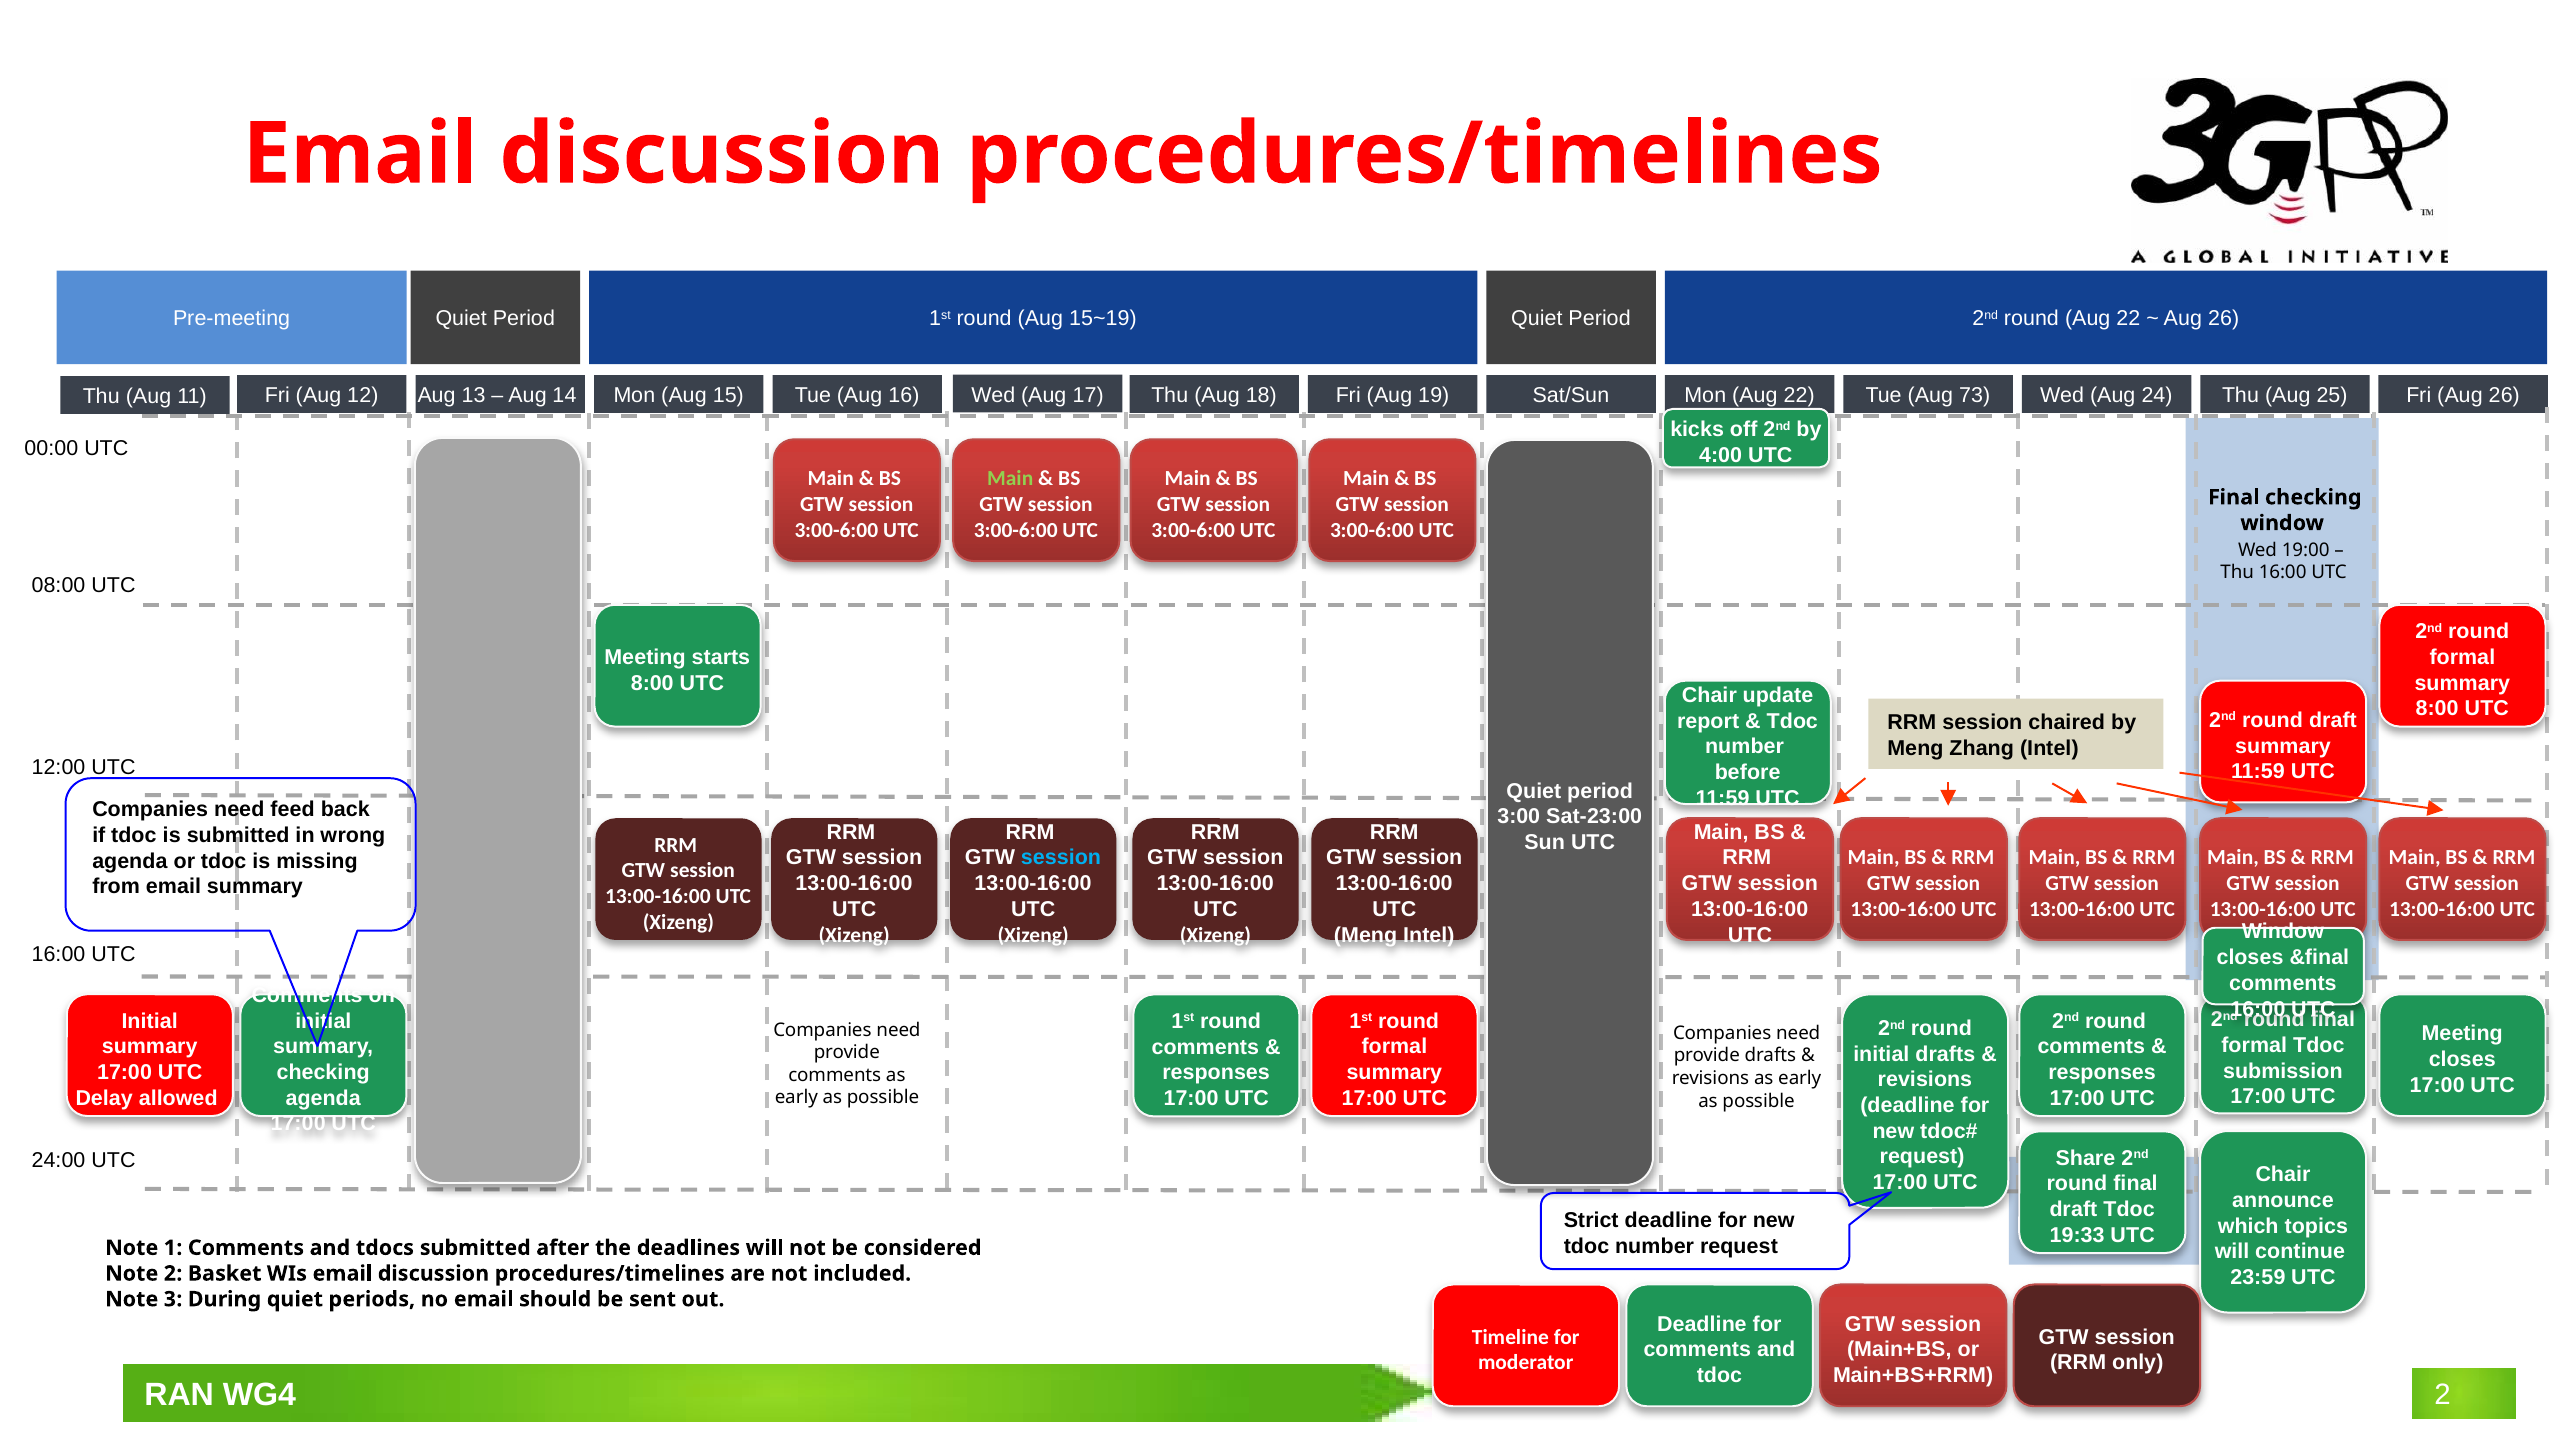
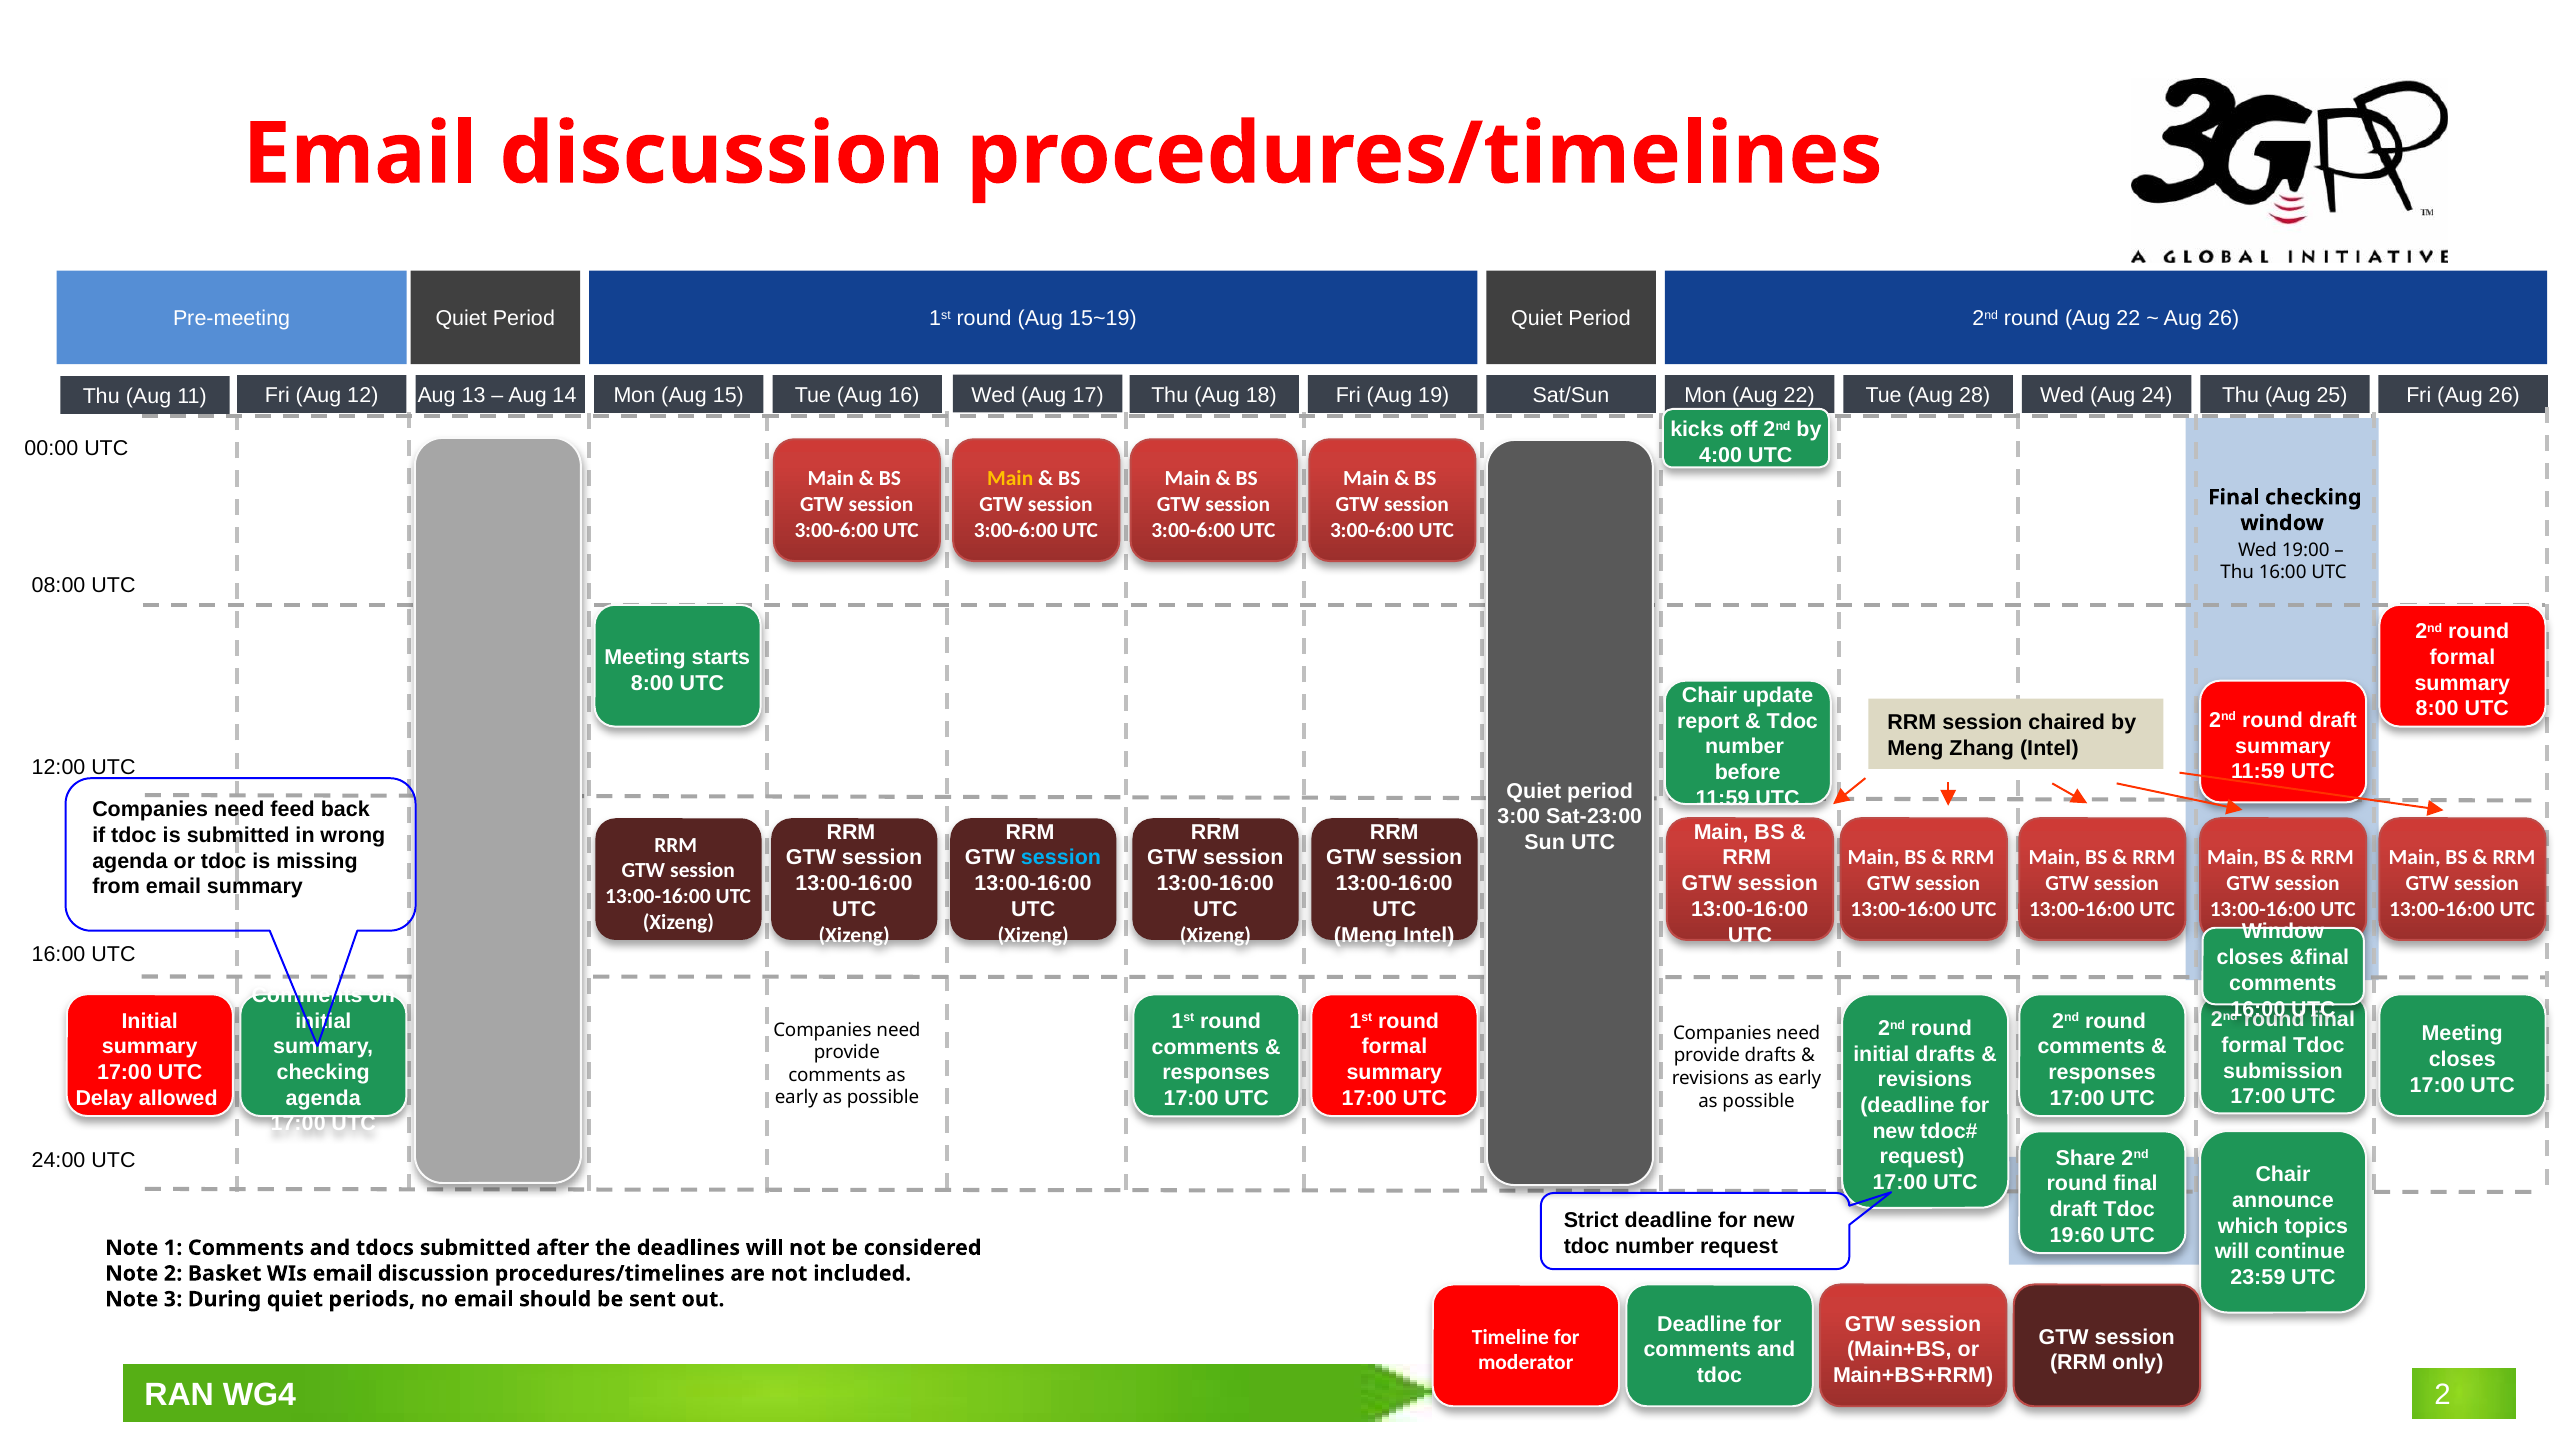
73: 73 -> 28
Main at (1010, 479) colour: light green -> yellow
19:33: 19:33 -> 19:60
